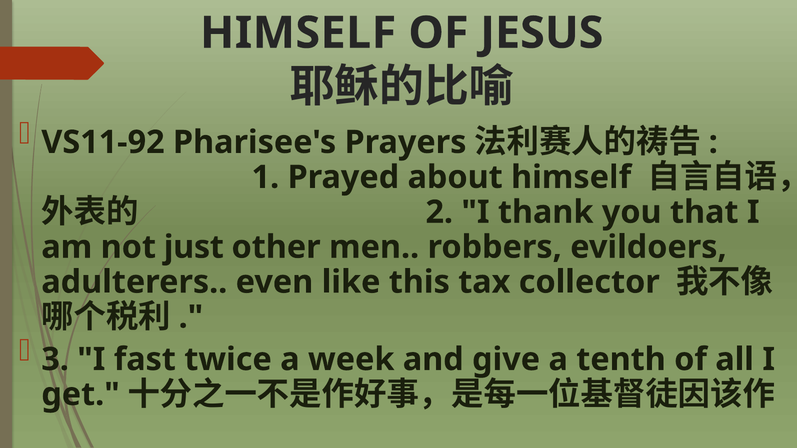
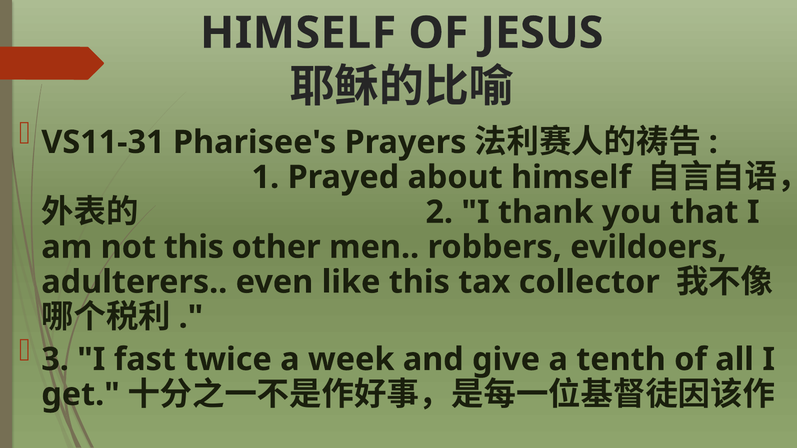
VS11-92: VS11-92 -> VS11-31
not just: just -> this
